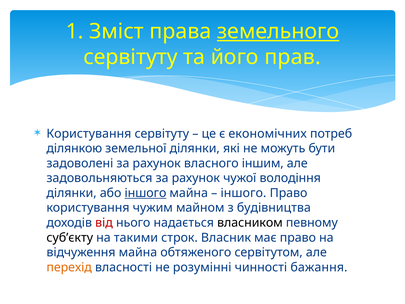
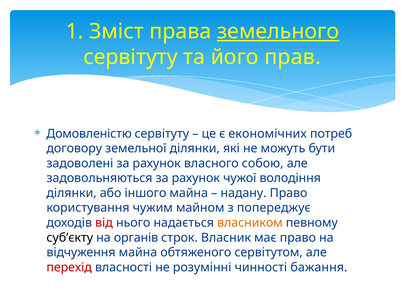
Користування at (89, 133): Користування -> Домовленістю
ділянкою: ділянкою -> договору
іншим: іншим -> собою
іншого at (145, 193) underline: present -> none
іншого at (243, 193): іншого -> надану
будівництва: будівництва -> попереджує
власником colour: black -> orange
такими: такими -> органів
перехід colour: orange -> red
